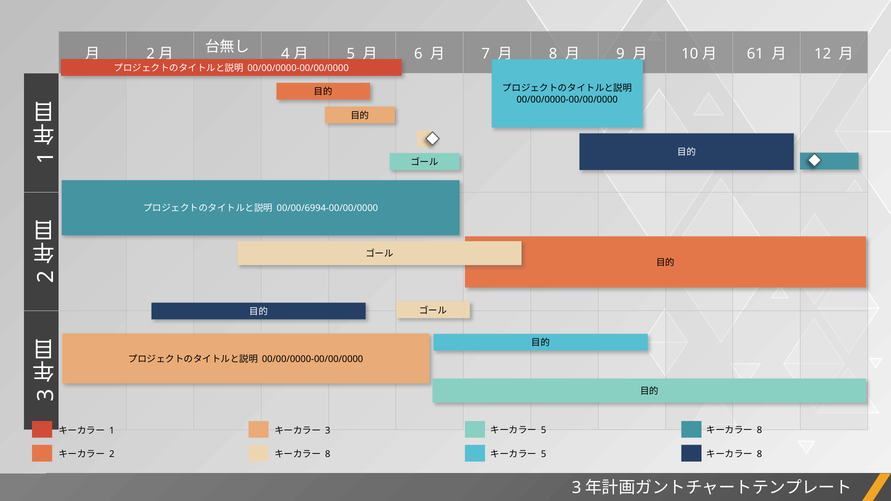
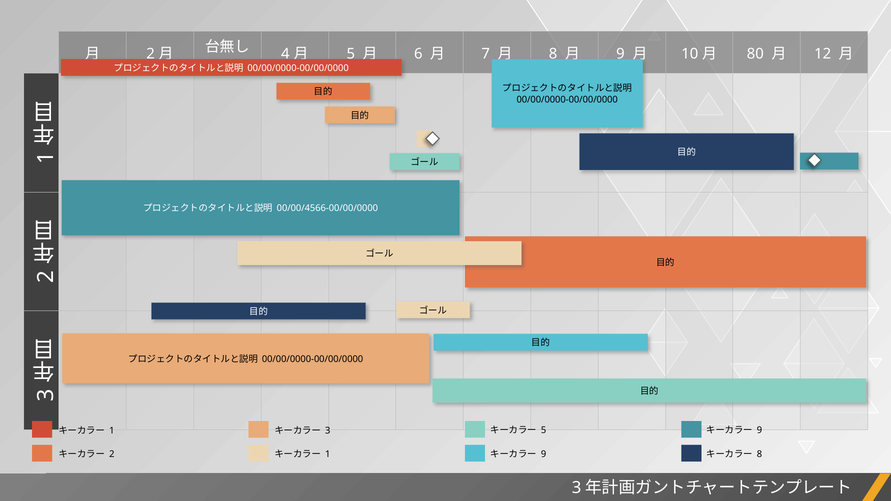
61: 61 -> 80
00/00/6994-00/00/0000: 00/00/6994-00/00/0000 -> 00/00/4566-00/00/0000
8 at (759, 431): 8 -> 9
5 at (544, 454): 5 -> 9
8 at (328, 454): 8 -> 1
